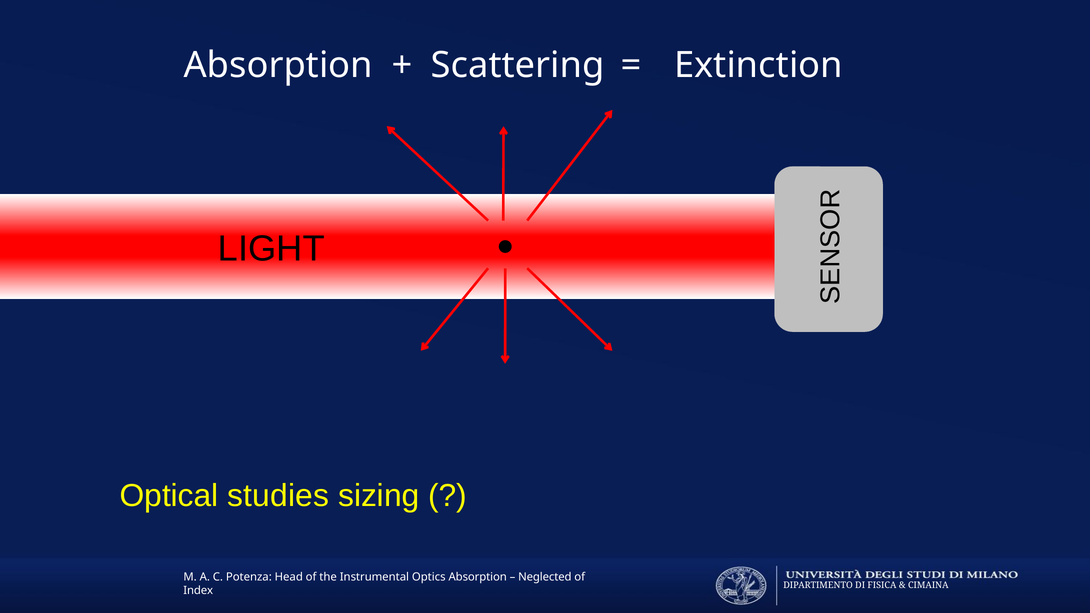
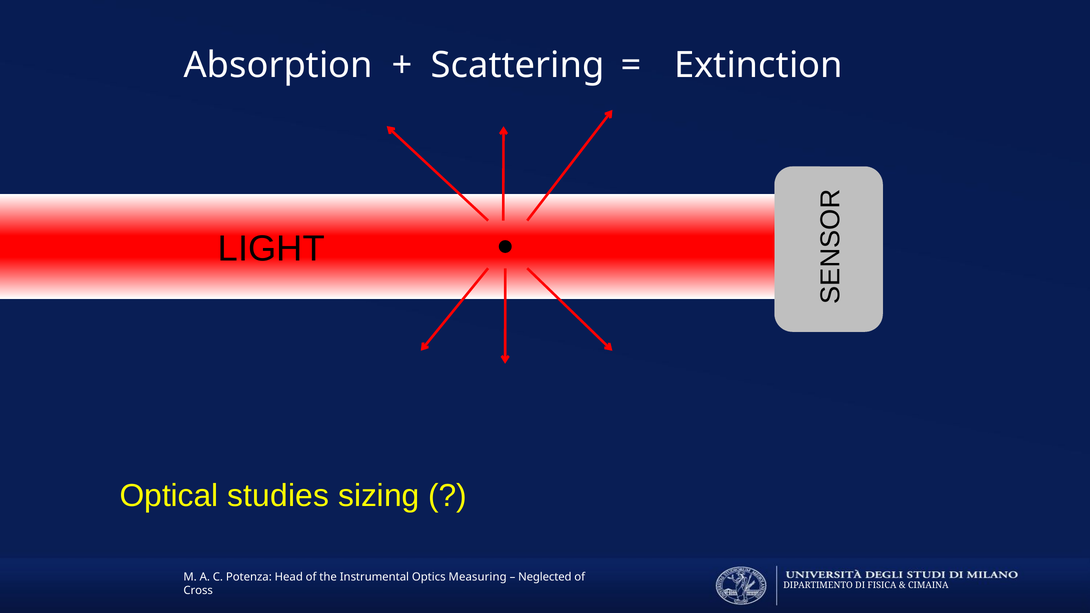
Optics Absorption: Absorption -> Measuring
Index: Index -> Cross
